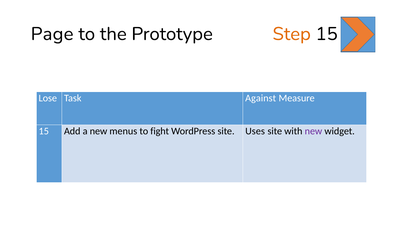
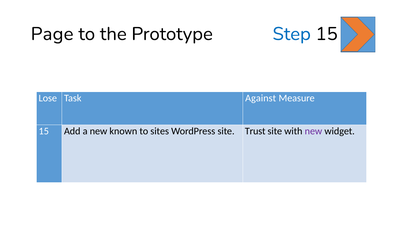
Step colour: orange -> blue
menus: menus -> known
fight: fight -> sites
Uses: Uses -> Trust
